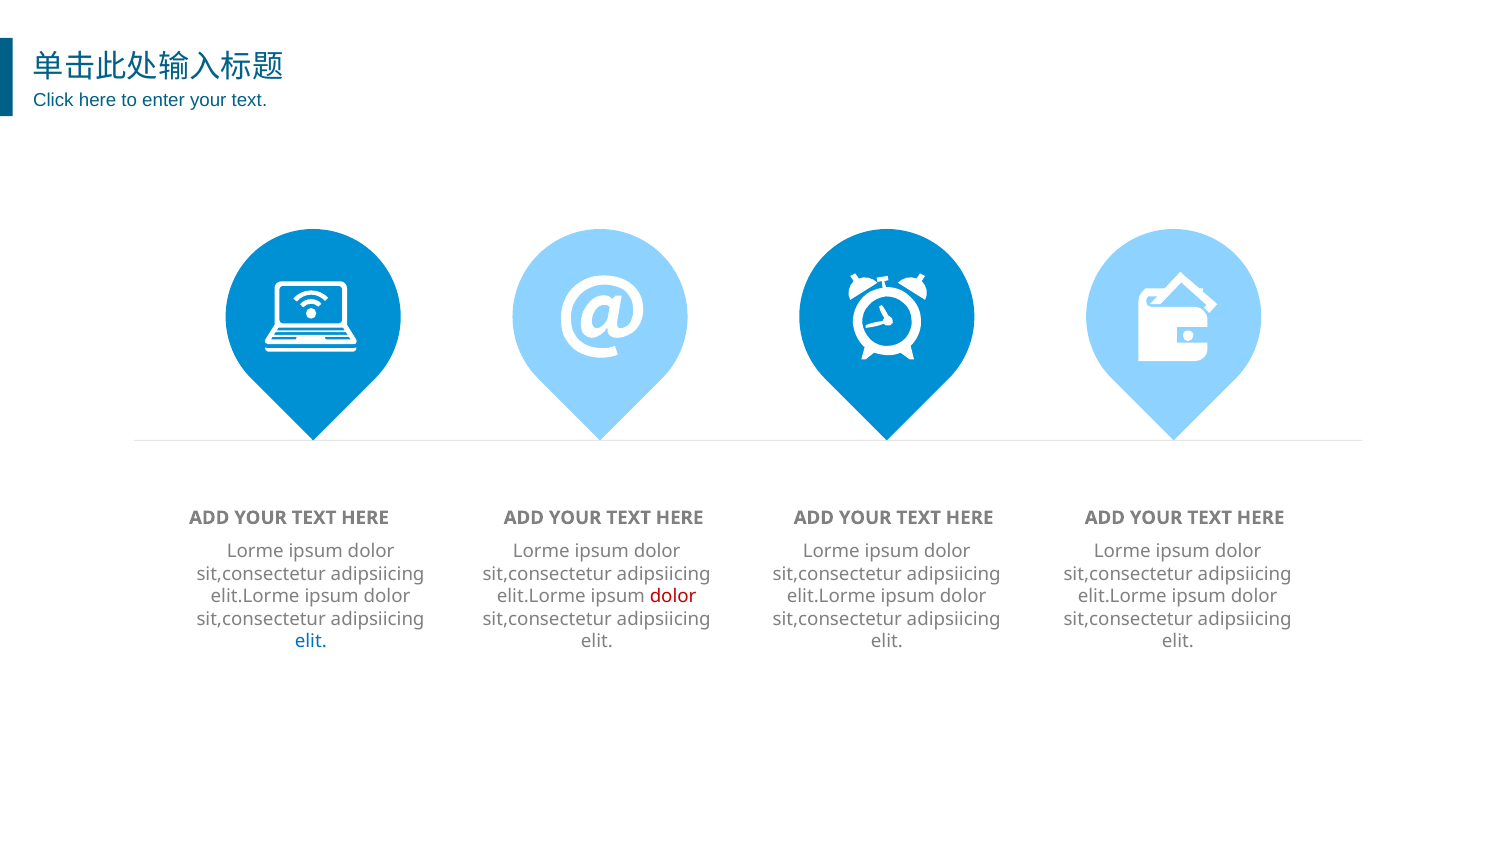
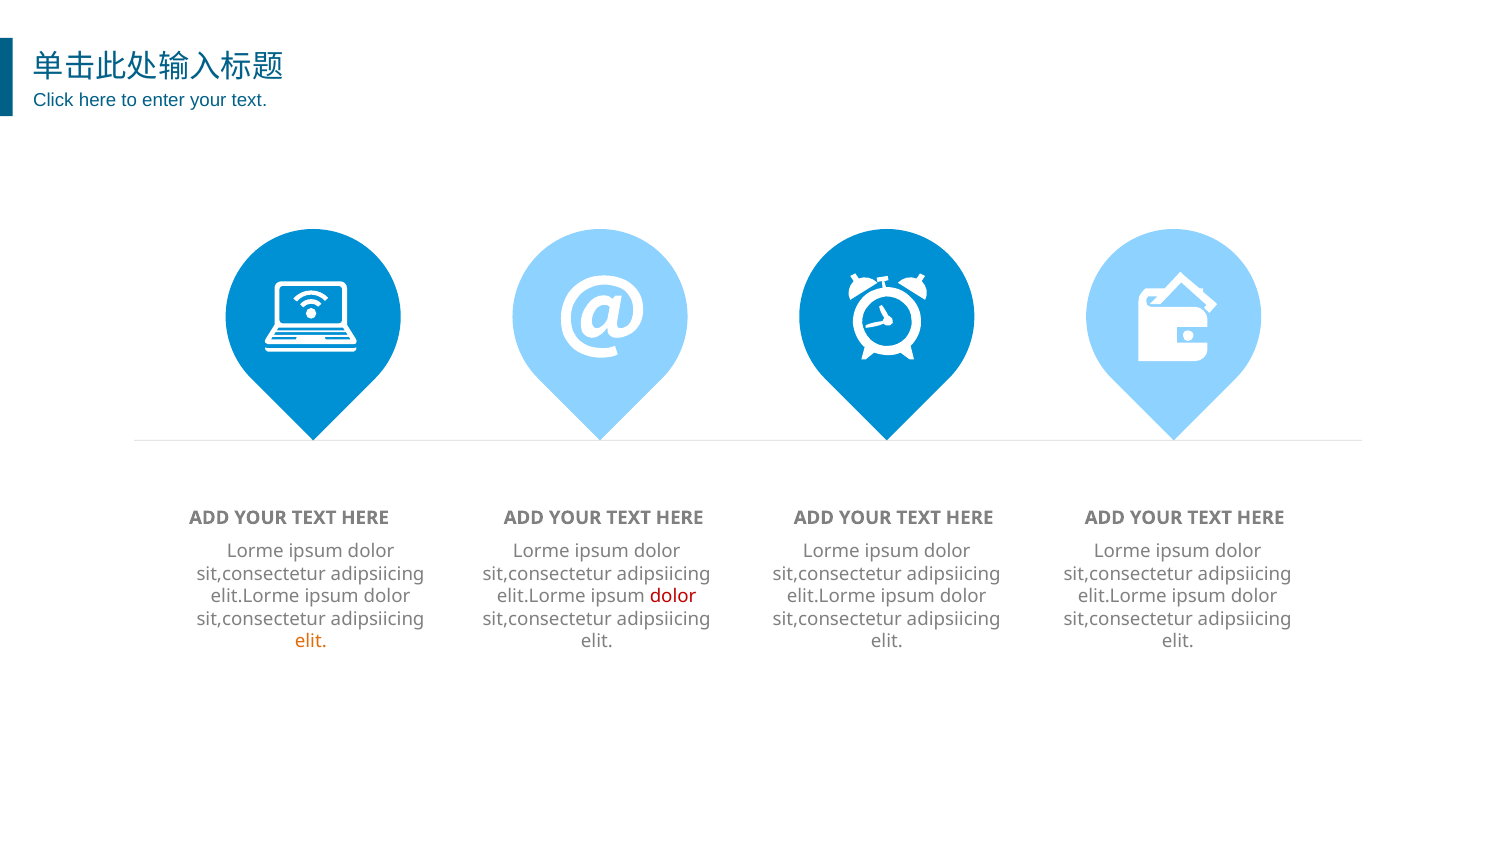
elit at (311, 642) colour: blue -> orange
